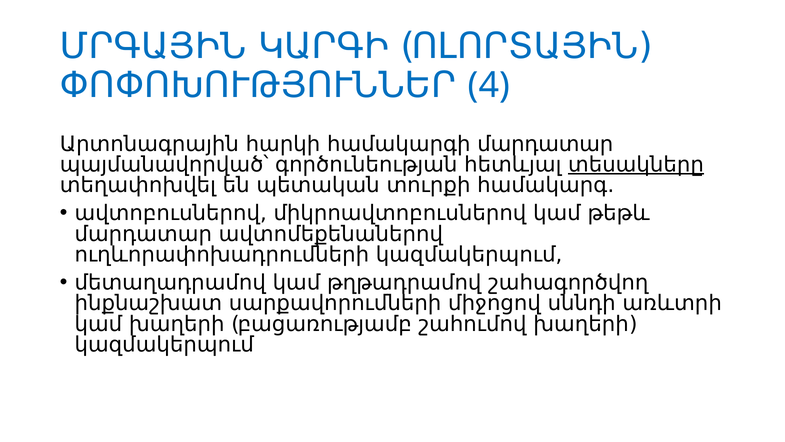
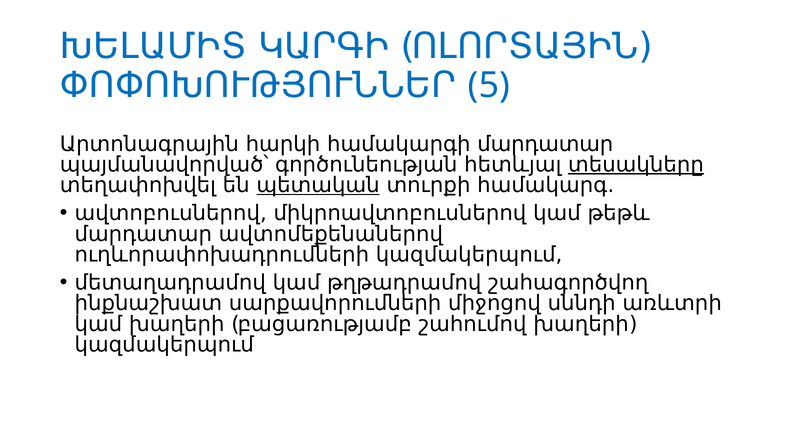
ՄՐԳԱՅԻՆ: ՄՐԳԱՅԻՆ -> ԽԵԼԱՄԻՏ
4: 4 -> 5
պետական underline: none -> present
